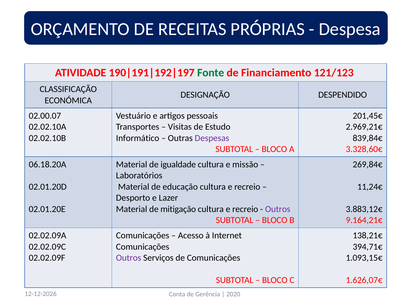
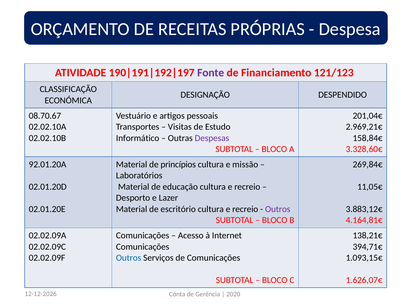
Fonte colour: green -> purple
02.00.07: 02.00.07 -> 08.70.67
201,45€: 201,45€ -> 201,04€
839,84€: 839,84€ -> 158,84€
06.18.20A: 06.18.20A -> 92.01.20A
igualdade: igualdade -> princípios
11,24€: 11,24€ -> 11,05€
mitigação: mitigação -> escritório
9.164,21€: 9.164,21€ -> 4.164,81€
Outros at (129, 258) colour: purple -> blue
